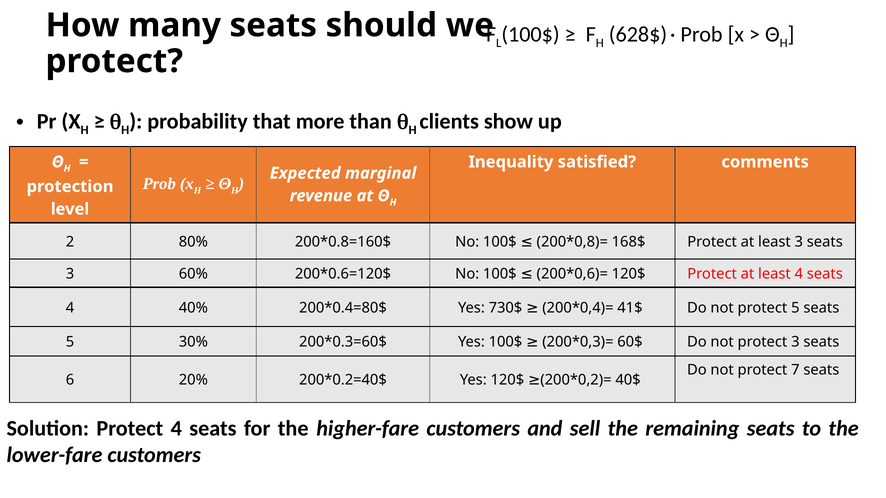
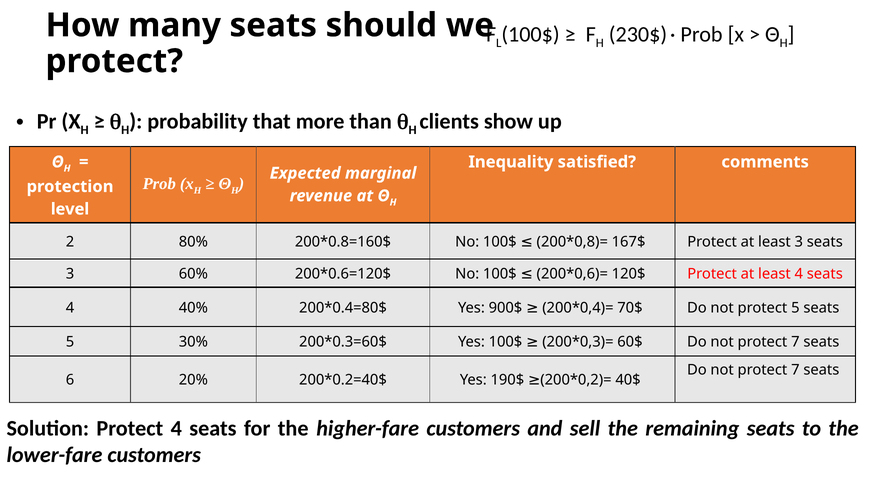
628$: 628$ -> 230$
168$: 168$ -> 167$
730$: 730$ -> 900$
41$: 41$ -> 70$
3 at (795, 342): 3 -> 7
Yes 120$: 120$ -> 190$
